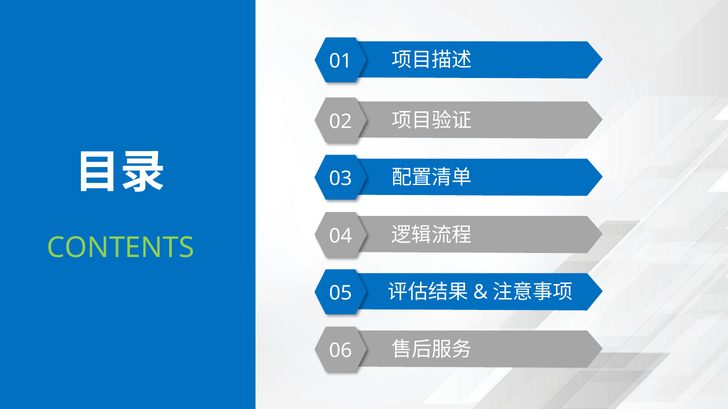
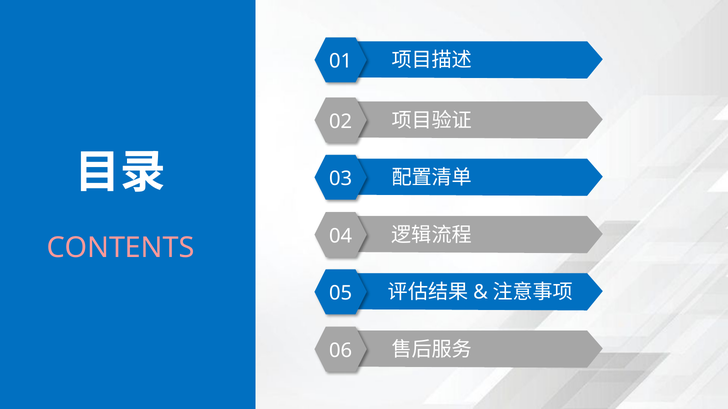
CONTENTS colour: light green -> pink
